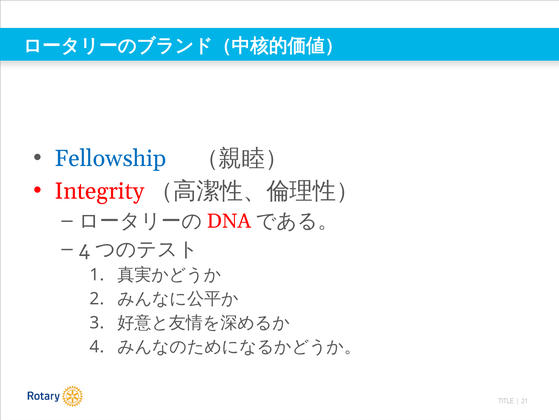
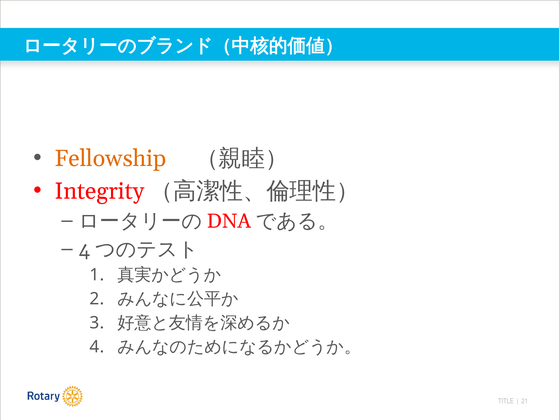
Fellowship colour: blue -> orange
